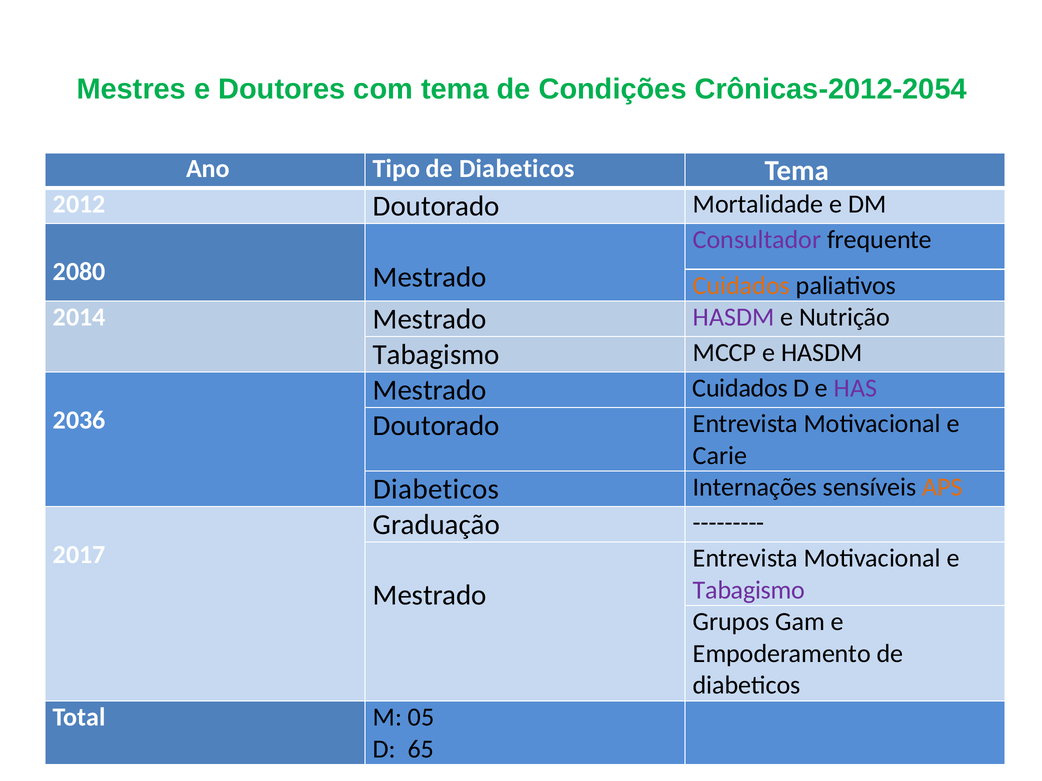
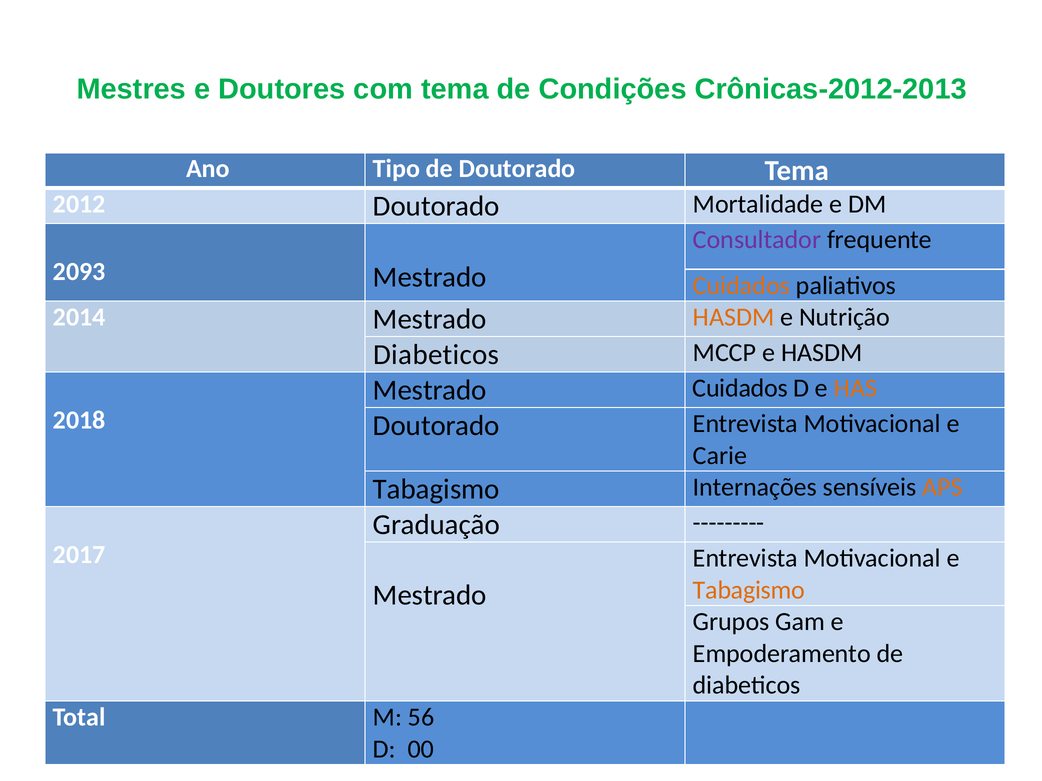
Crônicas-2012-2054: Crônicas-2012-2054 -> Crônicas-2012-2013
Tipo de Diabeticos: Diabeticos -> Doutorado
2080: 2080 -> 2093
HASDM at (734, 318) colour: purple -> orange
Tabagismo at (436, 355): Tabagismo -> Diabeticos
HAS colour: purple -> orange
2036: 2036 -> 2018
Diabeticos at (436, 489): Diabeticos -> Tabagismo
Tabagismo at (749, 590) colour: purple -> orange
05: 05 -> 56
65: 65 -> 00
